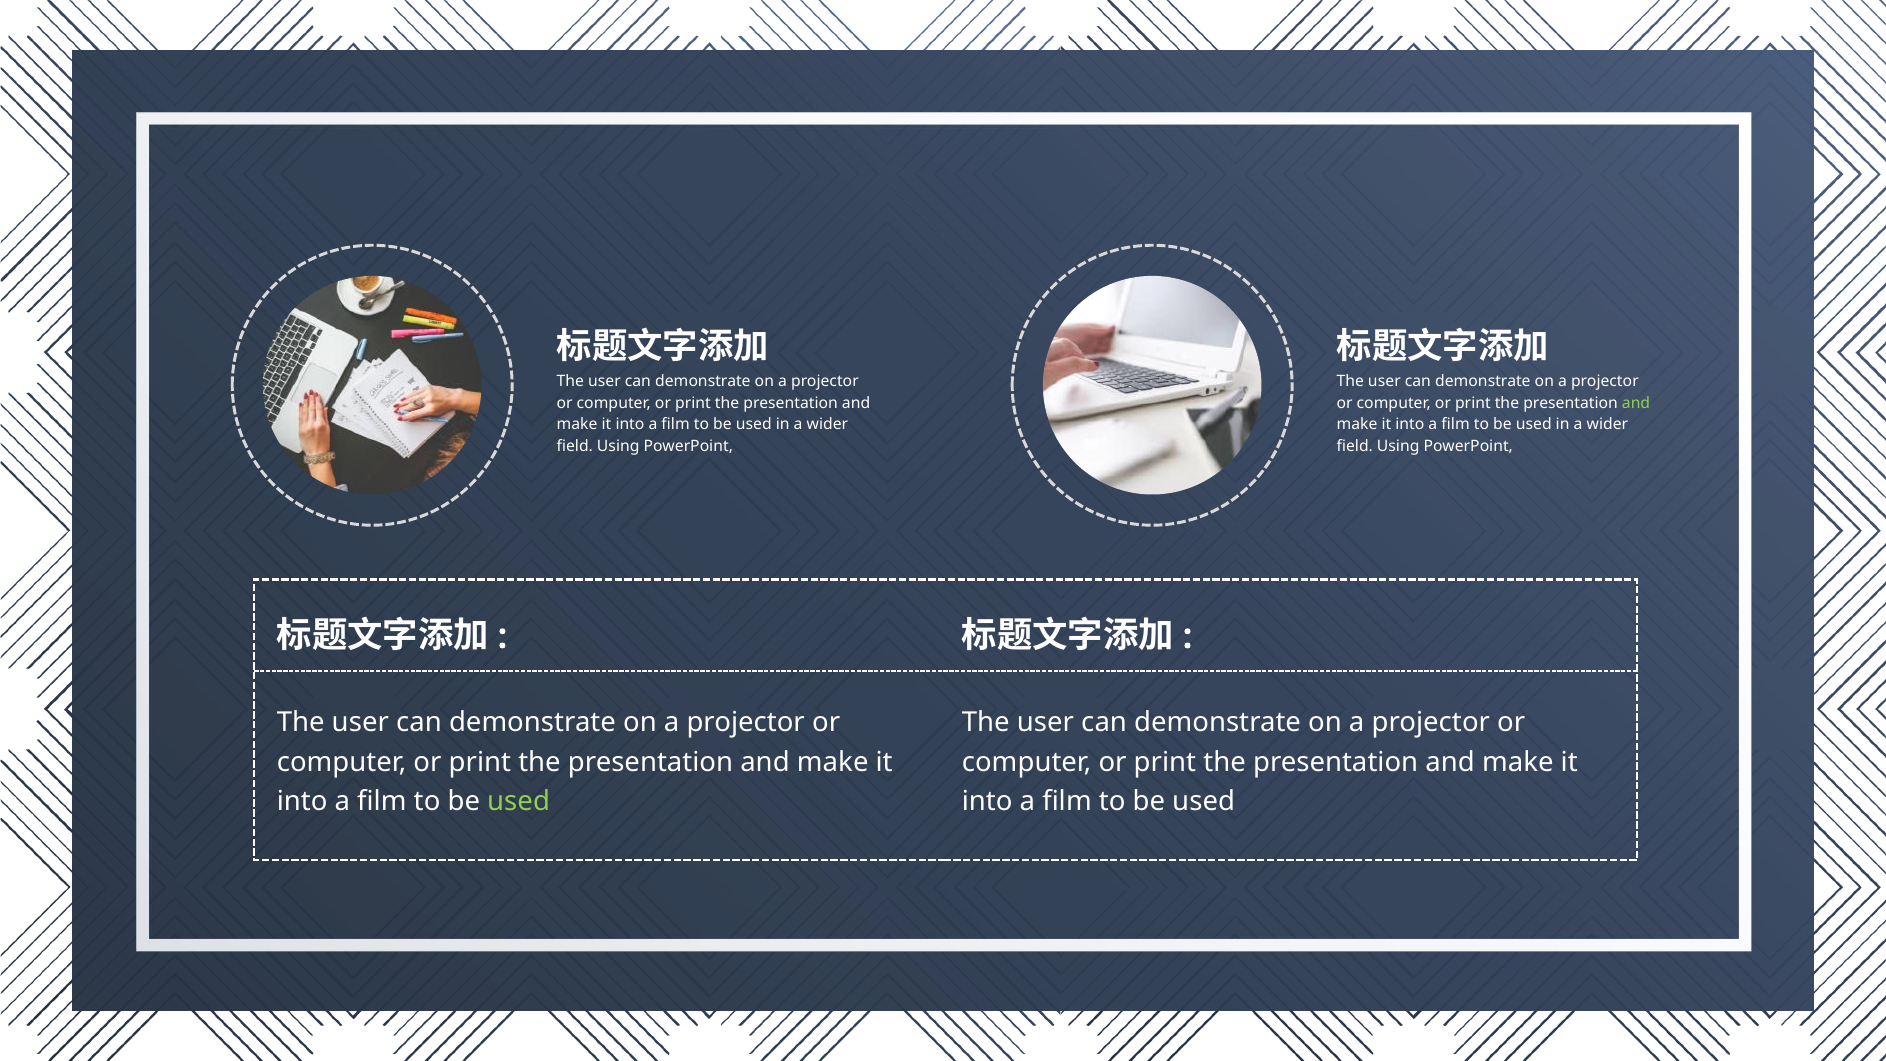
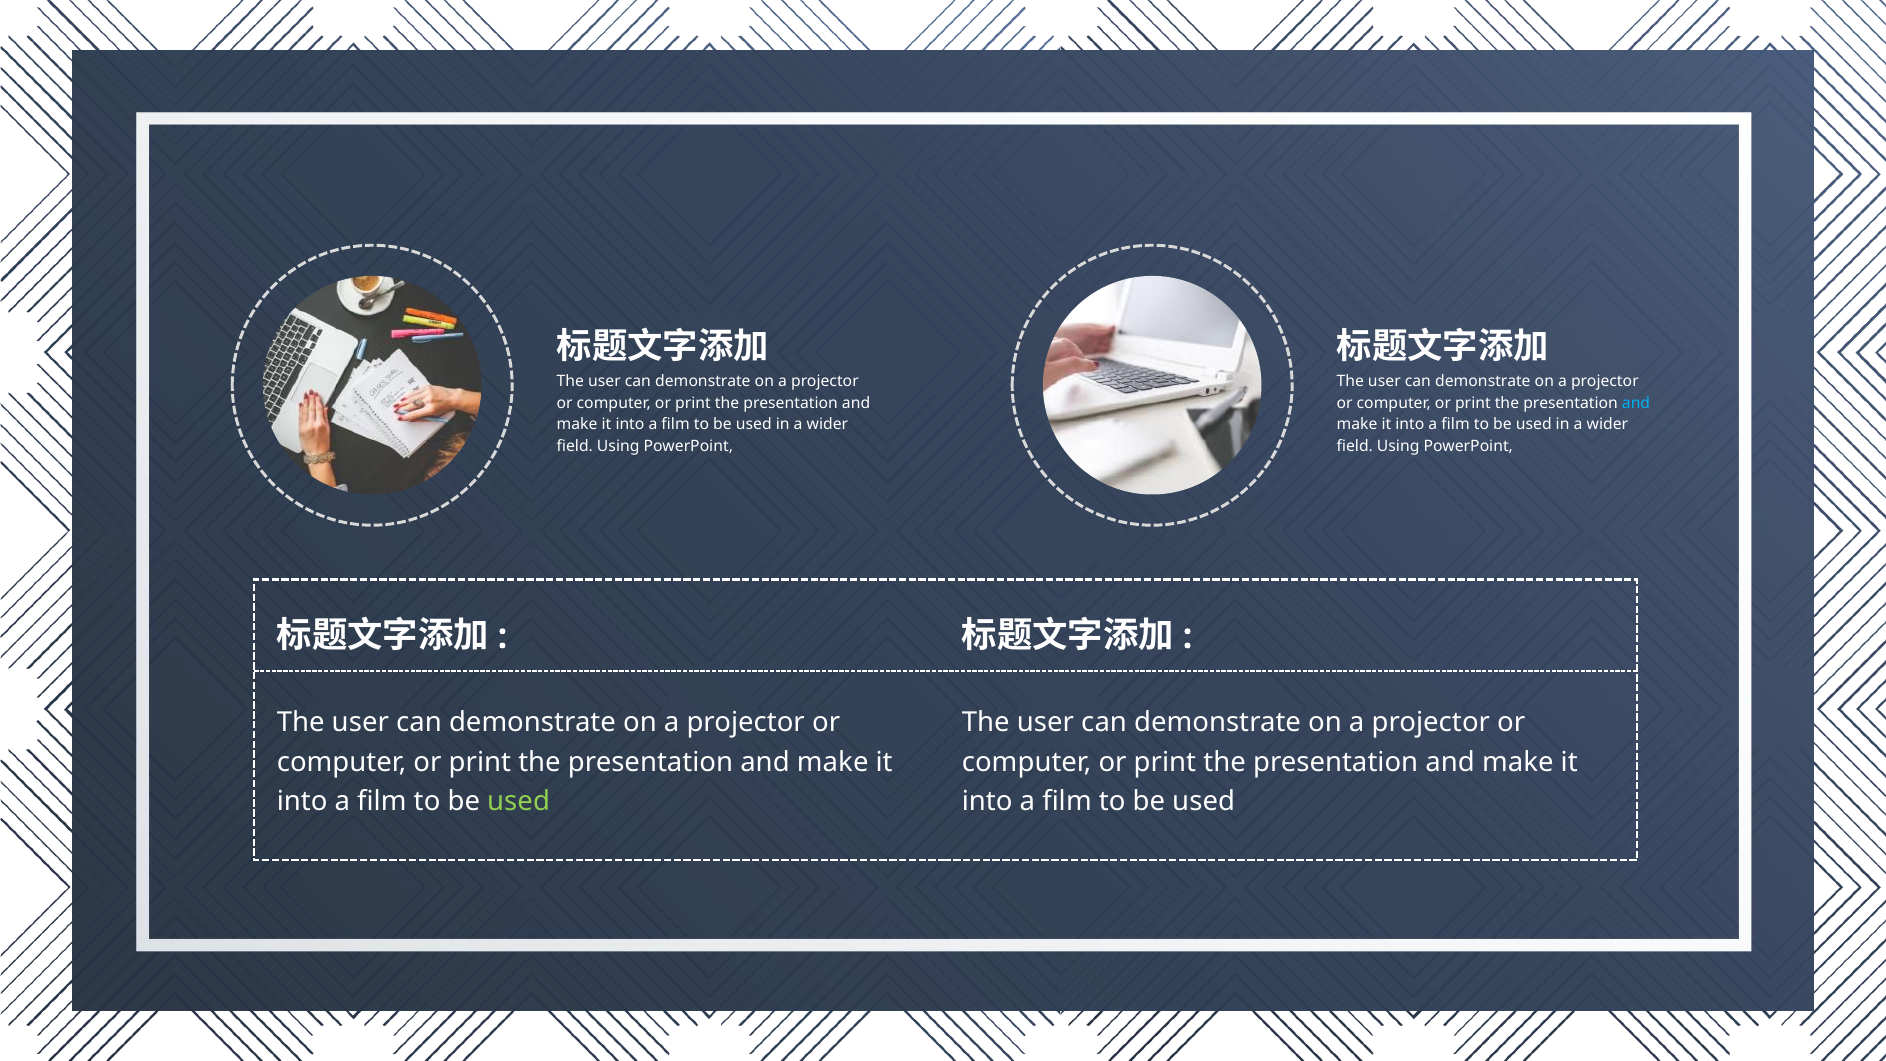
and at (1636, 403) colour: light green -> light blue
